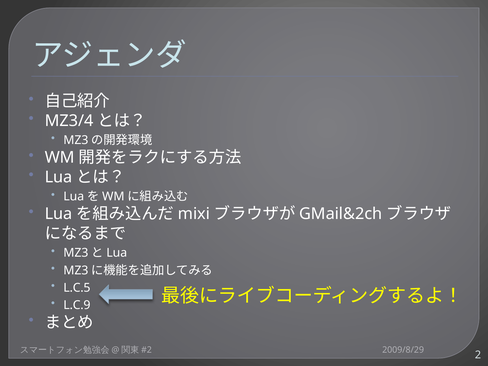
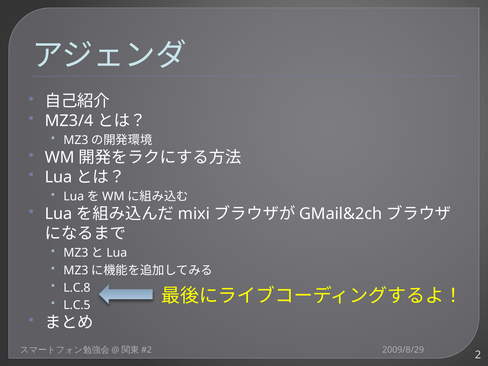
L.C.5: L.C.5 -> L.C.8
L.C.9: L.C.9 -> L.C.5
